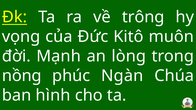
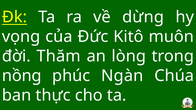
trông: trông -> dừng
Mạnh: Mạnh -> Thăm
hình: hình -> thực
